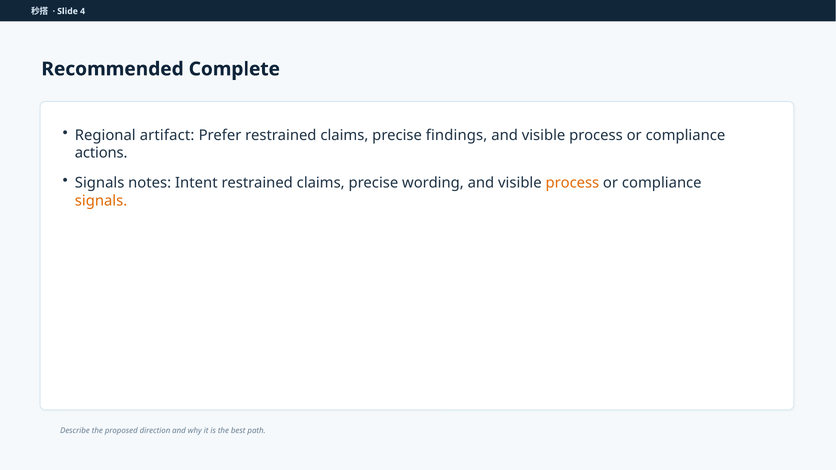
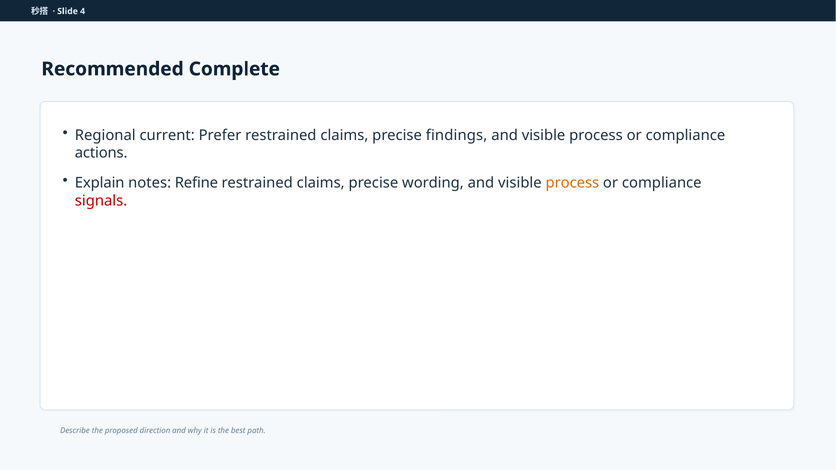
artifact: artifact -> current
Signals at (100, 183): Signals -> Explain
Intent: Intent -> Refine
signals at (101, 201) colour: orange -> red
